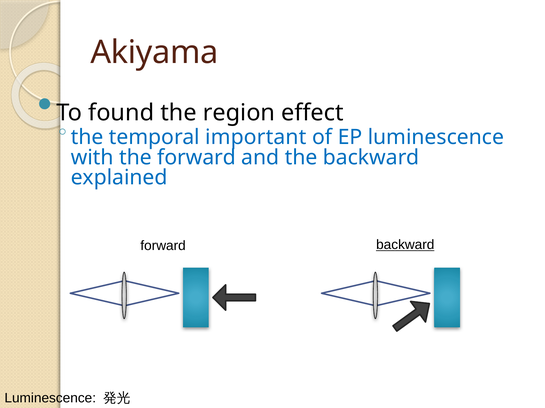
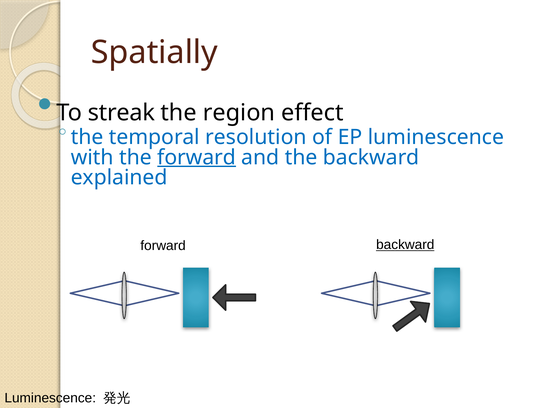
Akiyama: Akiyama -> Spatially
found: found -> streak
important: important -> resolution
forward at (197, 158) underline: none -> present
